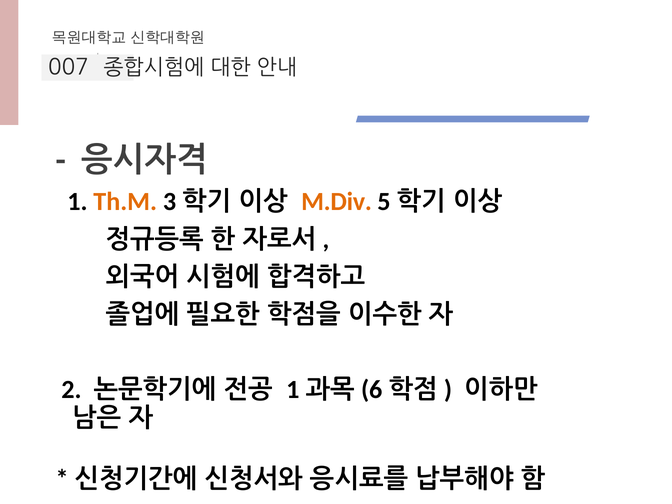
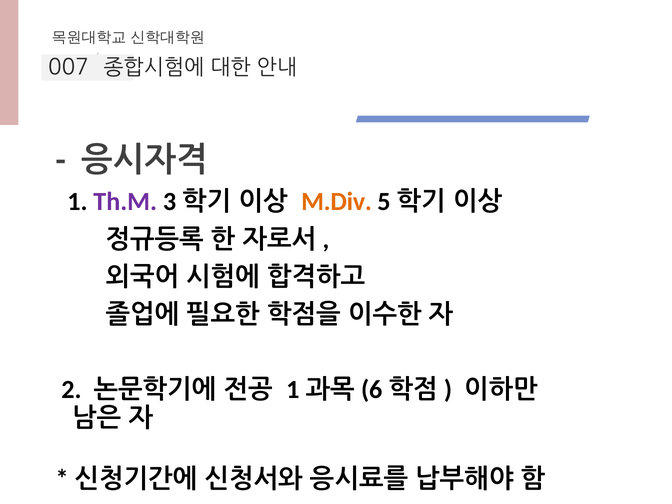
Th.M colour: orange -> purple
